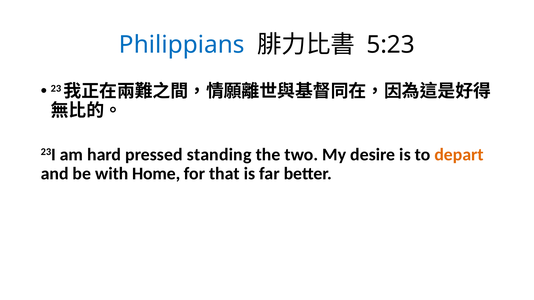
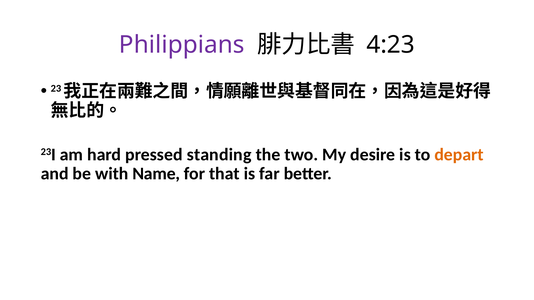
Philippians colour: blue -> purple
5:23: 5:23 -> 4:23
Home: Home -> Name
